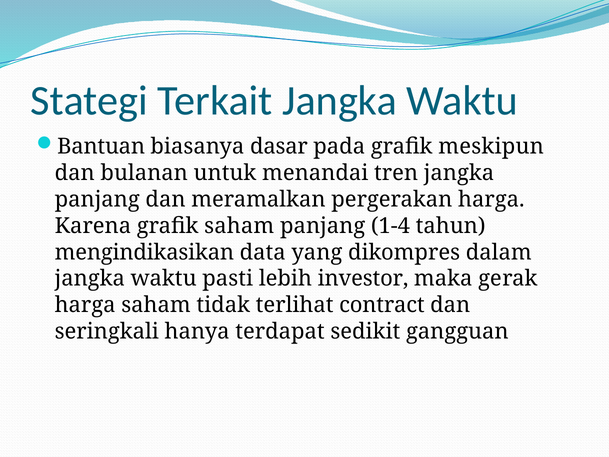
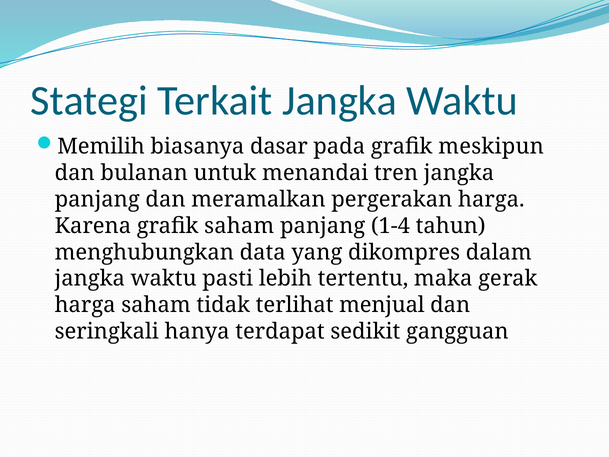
Bantuan: Bantuan -> Memilih
mengindikasikan: mengindikasikan -> menghubungkan
investor: investor -> tertentu
contract: contract -> menjual
